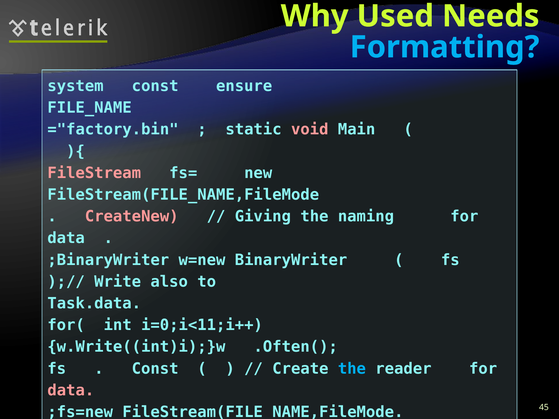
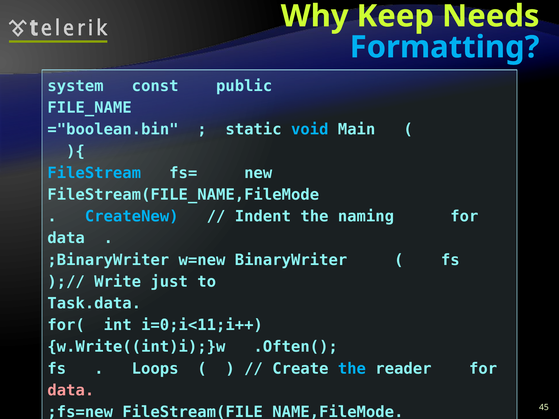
Used: Used -> Keep
ensure: ensure -> public
="factory.bin: ="factory.bin -> ="boolean.bin
void colour: pink -> light blue
FileStream colour: pink -> light blue
CreateNew colour: pink -> light blue
Giving: Giving -> Indent
also: also -> just
Const at (155, 369): Const -> Loops
